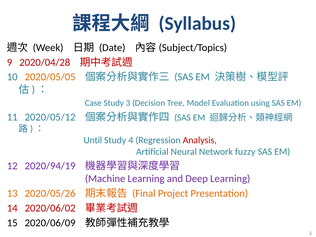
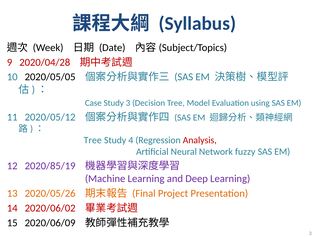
2020/05/05 colour: orange -> black
Until at (93, 140): Until -> Tree
2020/94/19: 2020/94/19 -> 2020/85/19
